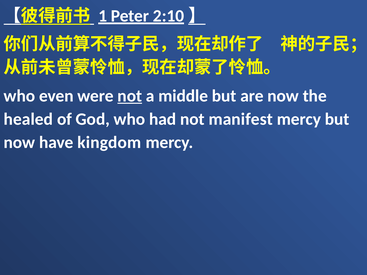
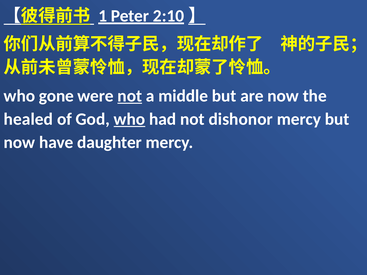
even: even -> gone
who at (129, 119) underline: none -> present
manifest: manifest -> dishonor
kingdom: kingdom -> daughter
